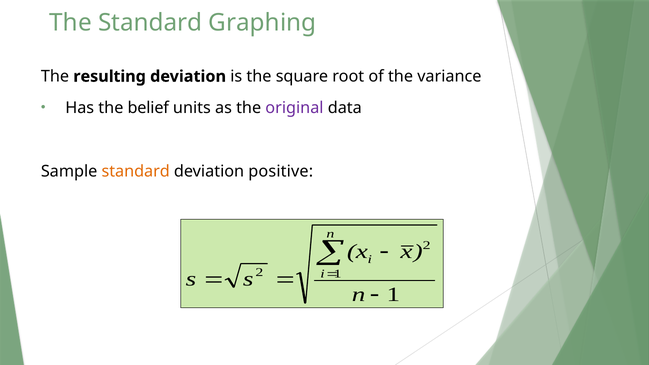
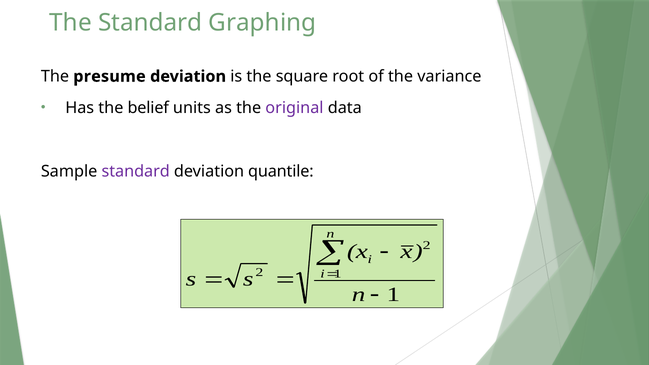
resulting: resulting -> presume
standard at (136, 171) colour: orange -> purple
positive: positive -> quantile
